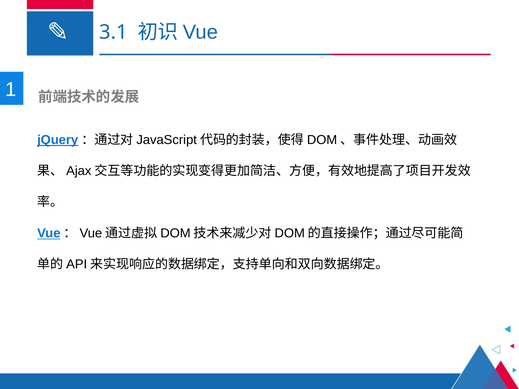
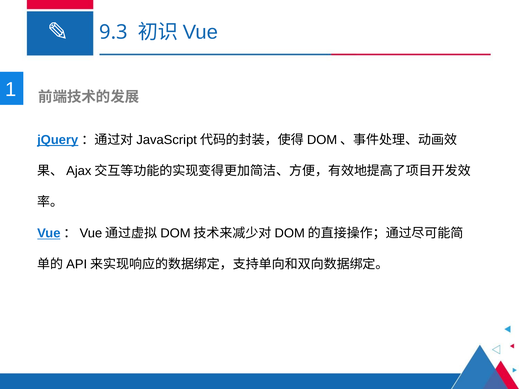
3.1: 3.1 -> 9.3
